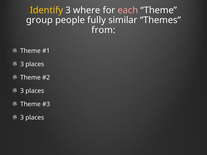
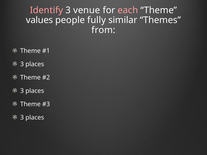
Identify colour: yellow -> pink
where: where -> venue
group: group -> values
